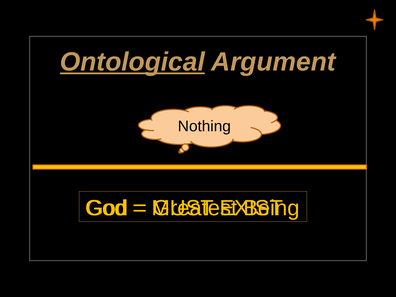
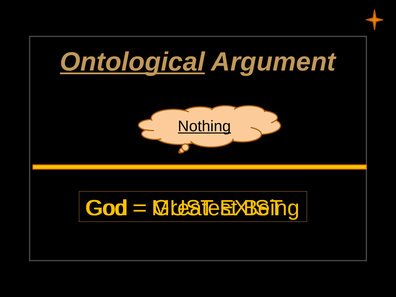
Nothing underline: none -> present
